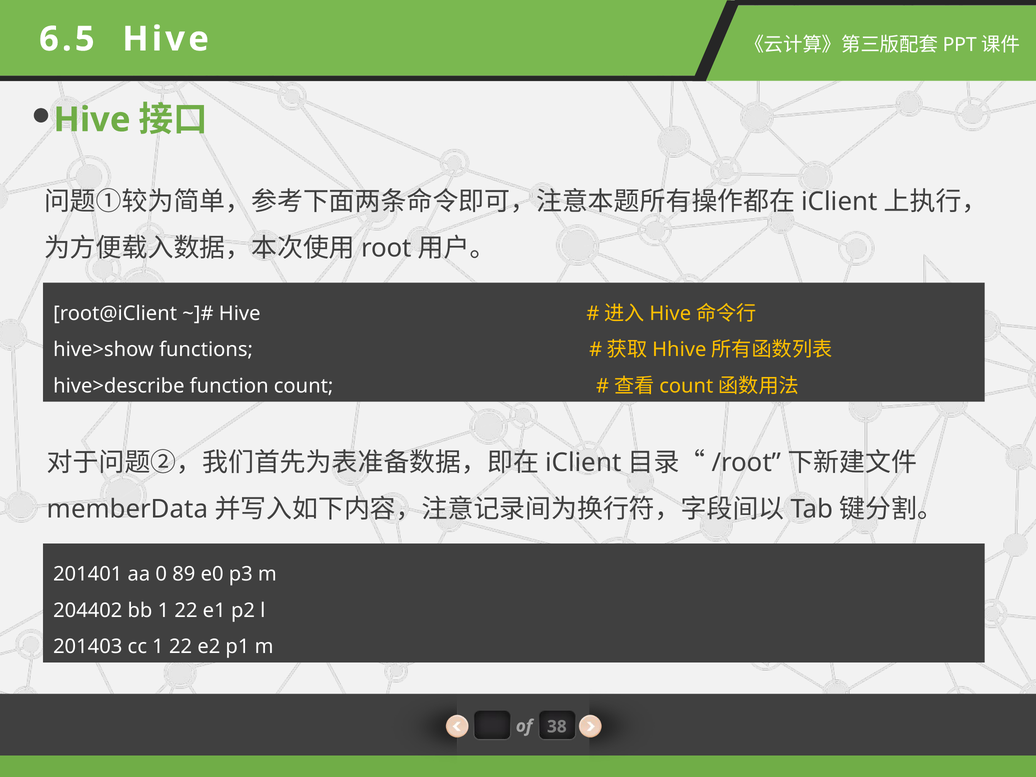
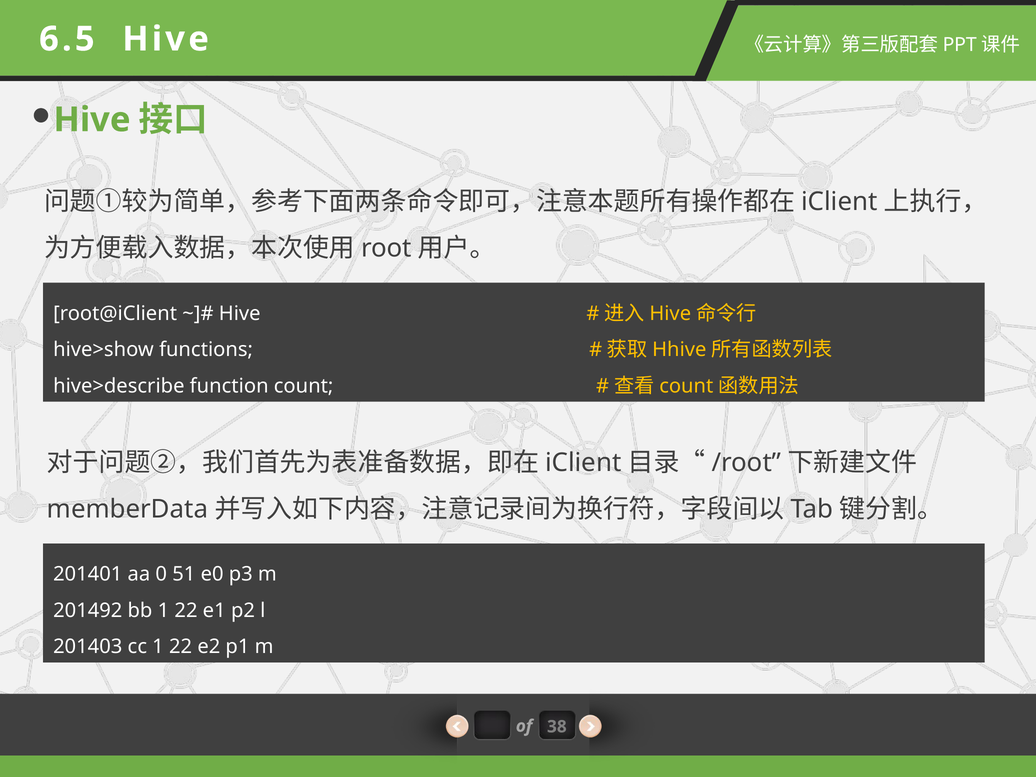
89: 89 -> 51
204402: 204402 -> 201492
